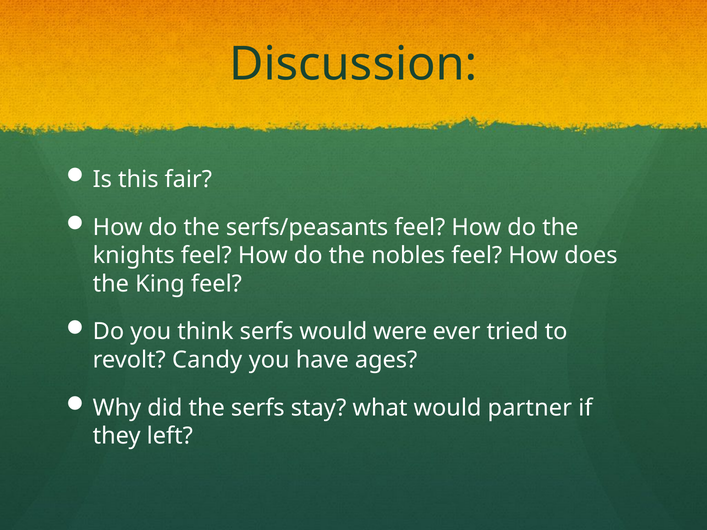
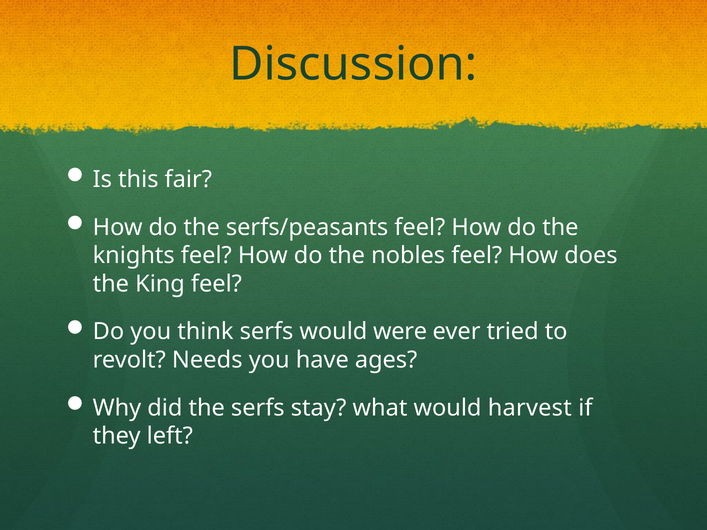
Candy: Candy -> Needs
partner: partner -> harvest
